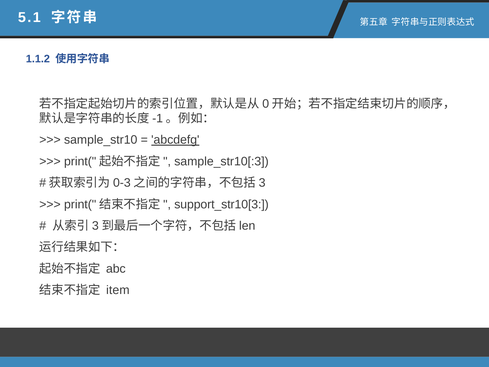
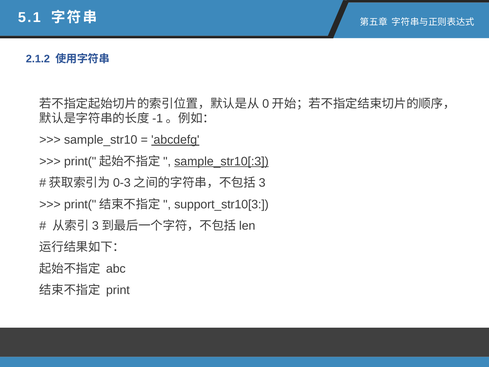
1.1.2: 1.1.2 -> 2.1.2
sample_str10[:3 underline: none -> present
item: item -> print
